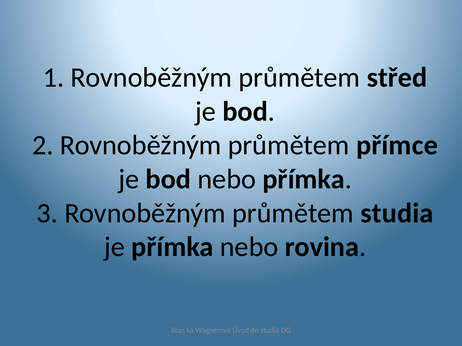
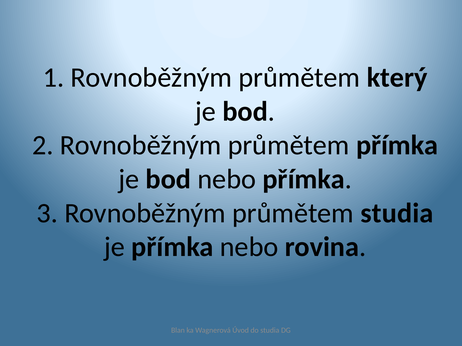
střed: střed -> který
průmětem přímce: přímce -> přímka
